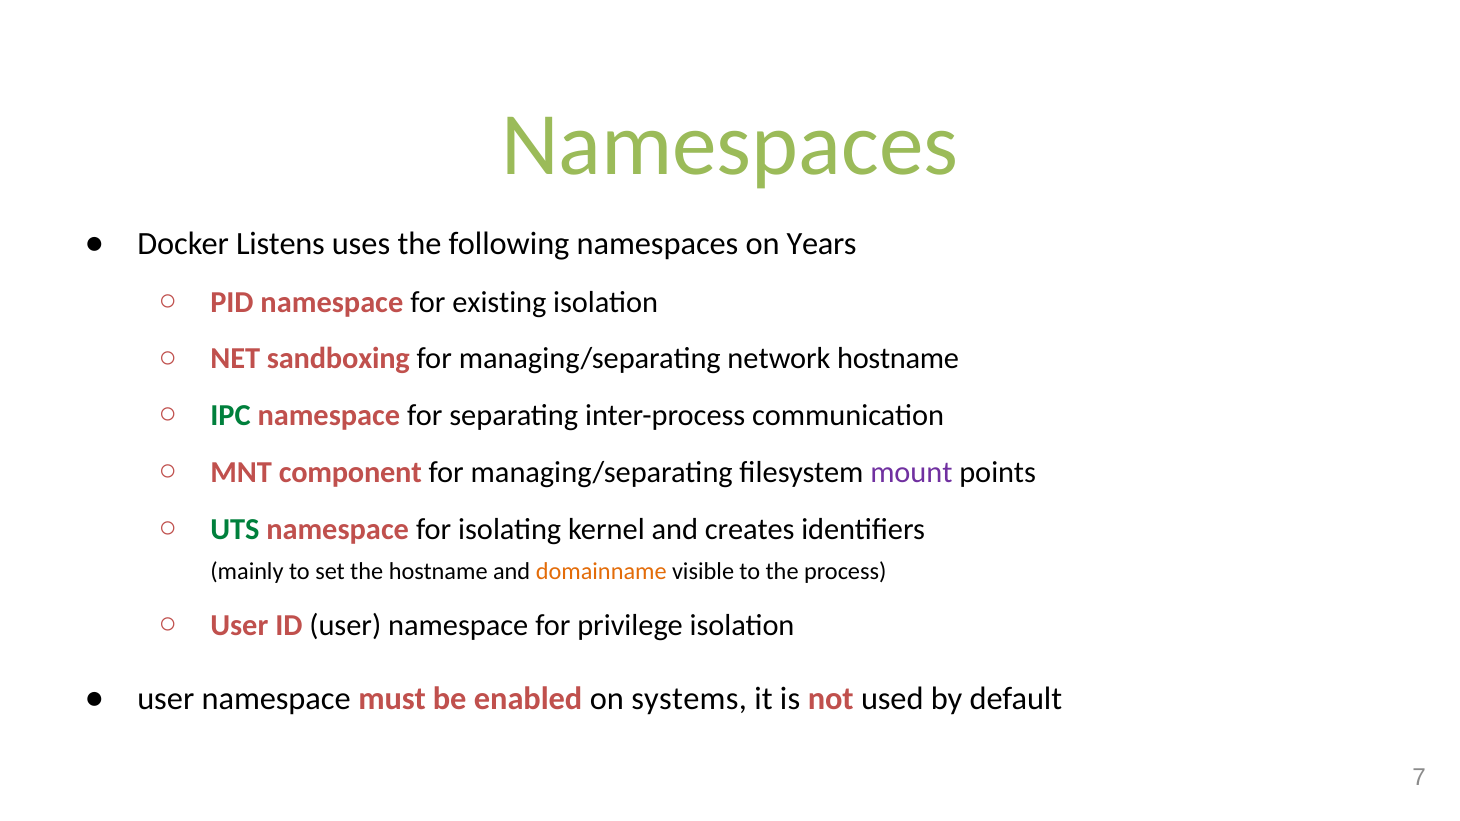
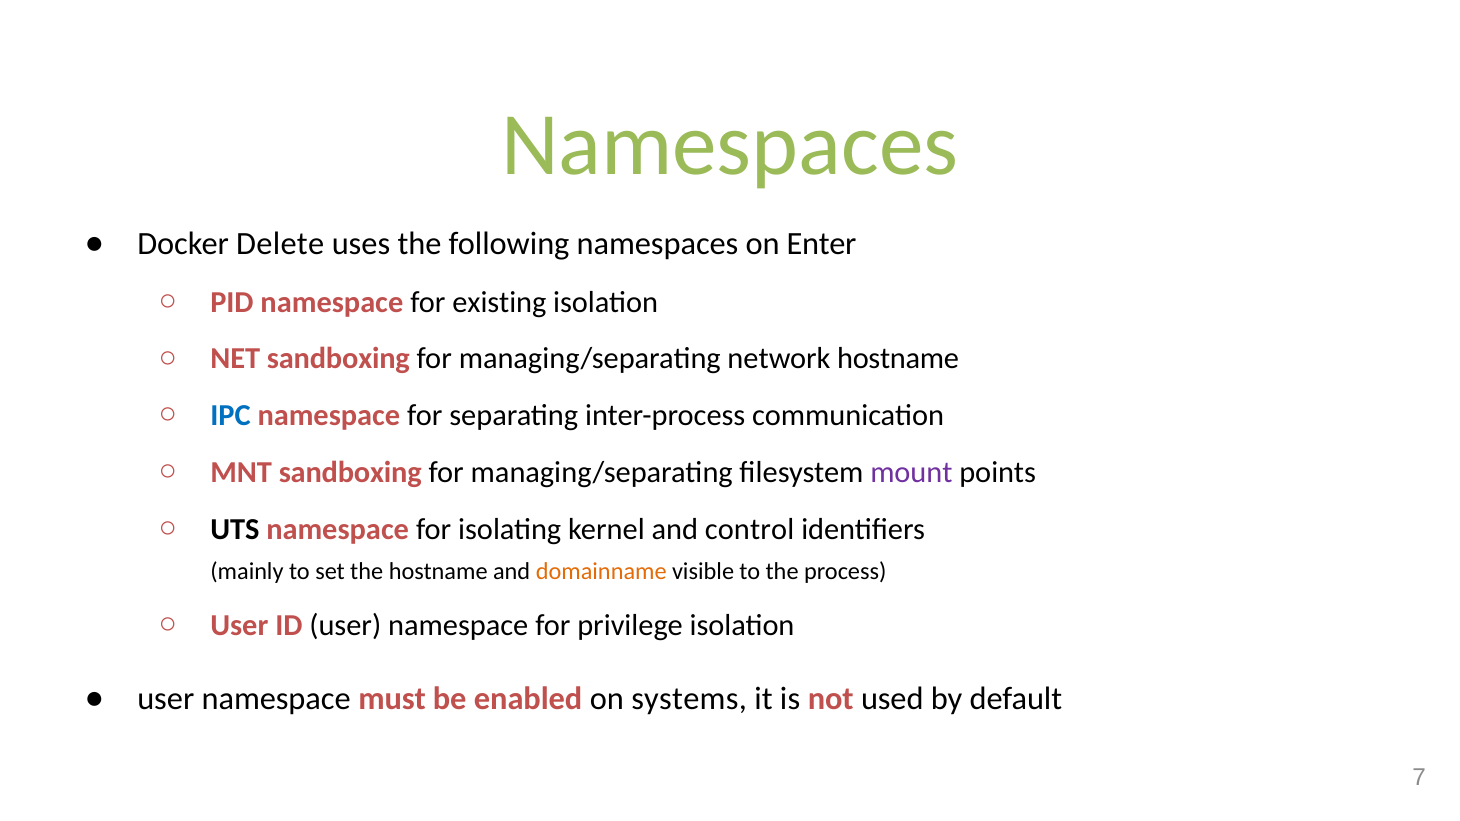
Listens: Listens -> Delete
Years: Years -> Enter
IPC colour: green -> blue
MNT component: component -> sandboxing
UTS colour: green -> black
creates: creates -> control
